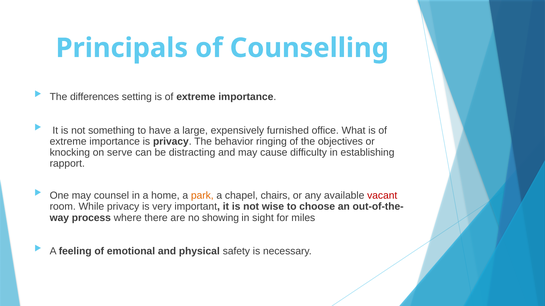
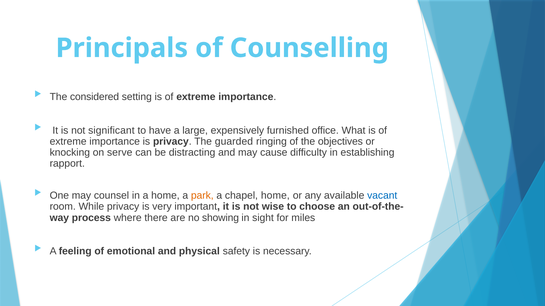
differences: differences -> considered
something: something -> significant
behavior: behavior -> guarded
chapel chairs: chairs -> home
vacant colour: red -> blue
